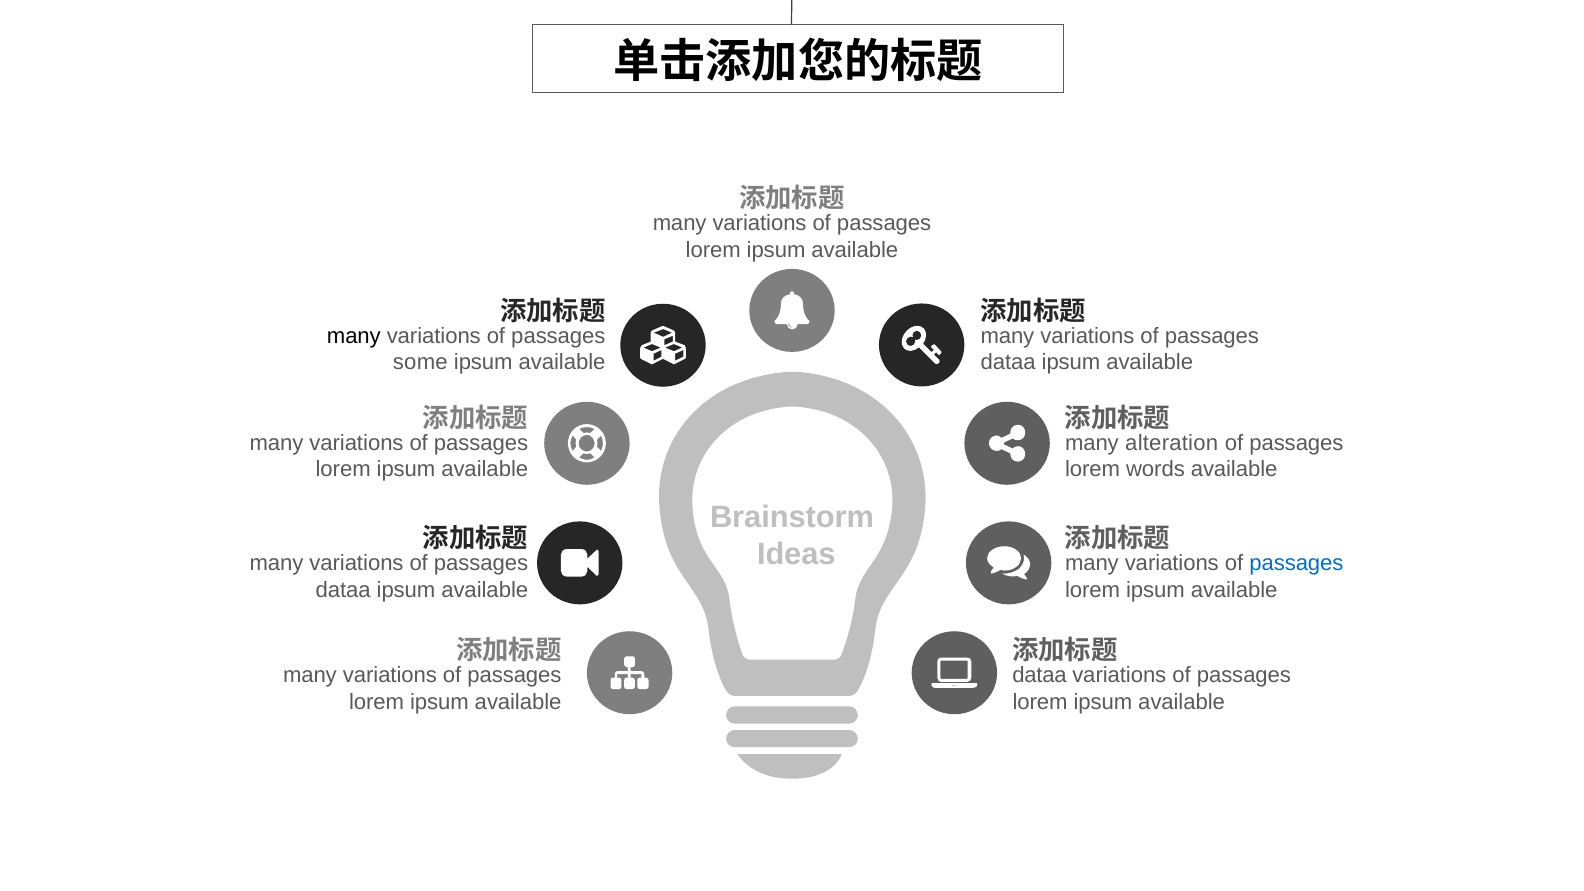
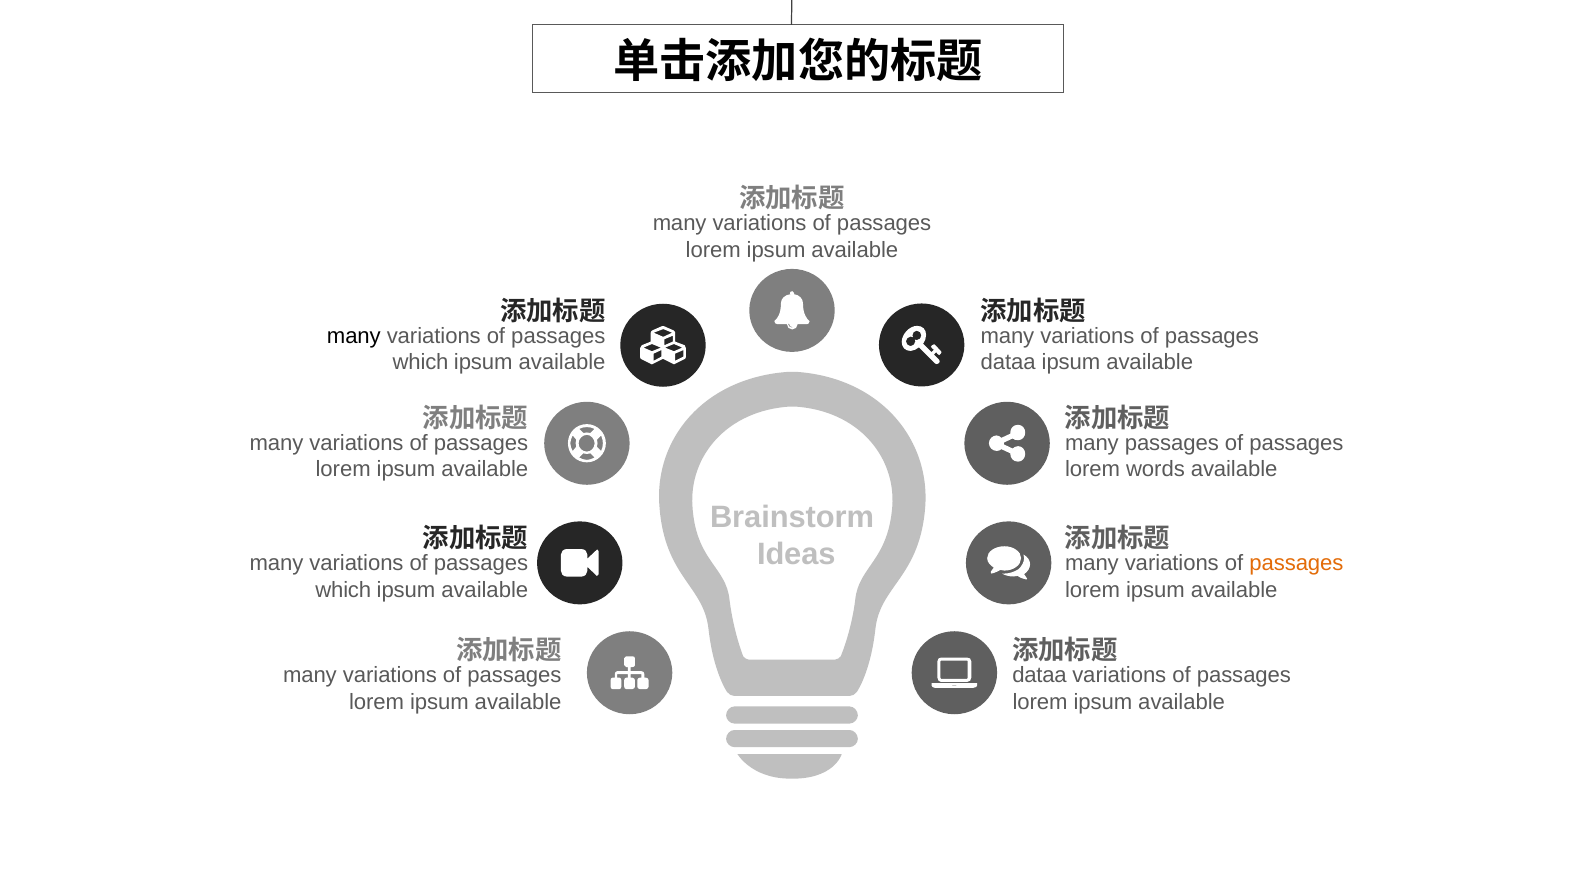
some at (420, 362): some -> which
many alteration: alteration -> passages
passages at (1296, 563) colour: blue -> orange
dataa at (343, 590): dataa -> which
